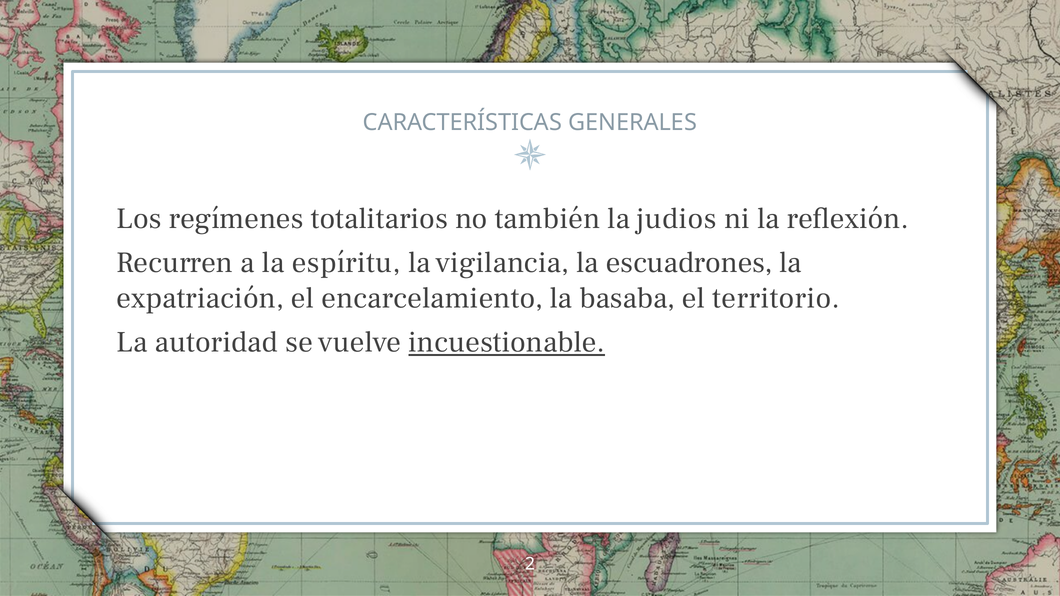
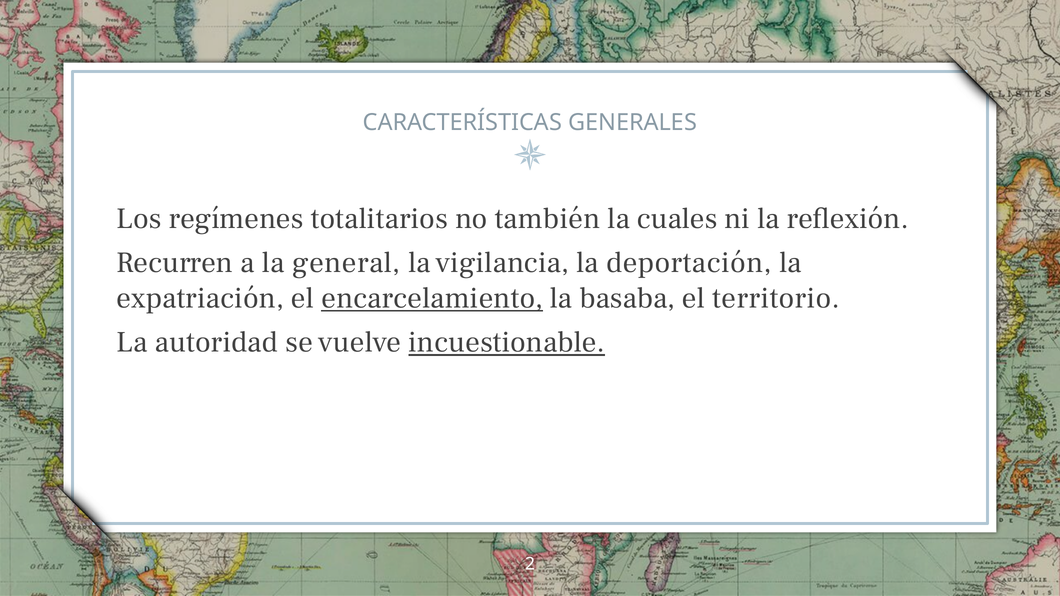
judios: judios -> cuales
espíritu: espíritu -> general
escuadrones: escuadrones -> deportación
encarcelamiento underline: none -> present
